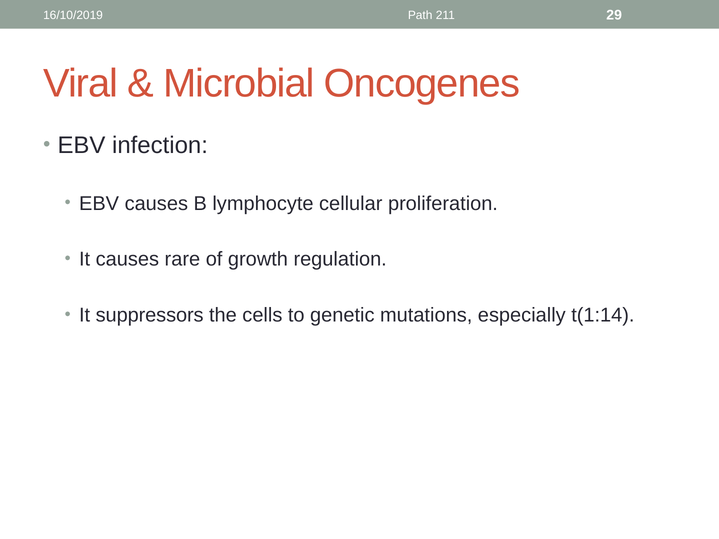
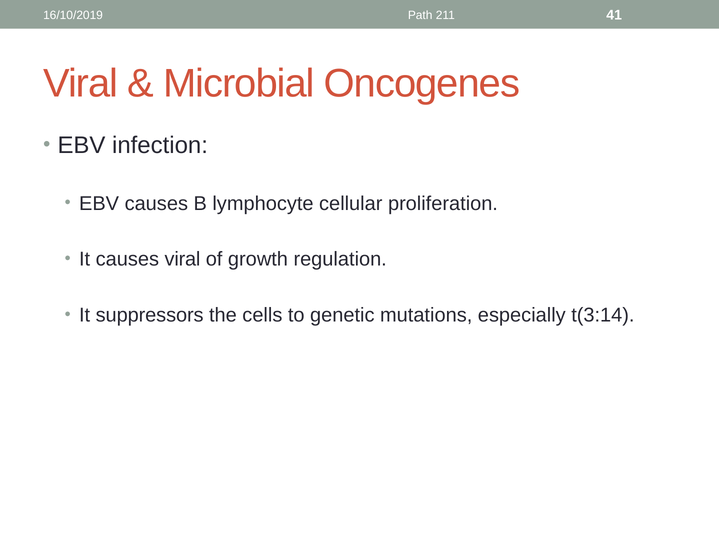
29: 29 -> 41
causes rare: rare -> viral
t(1:14: t(1:14 -> t(3:14
